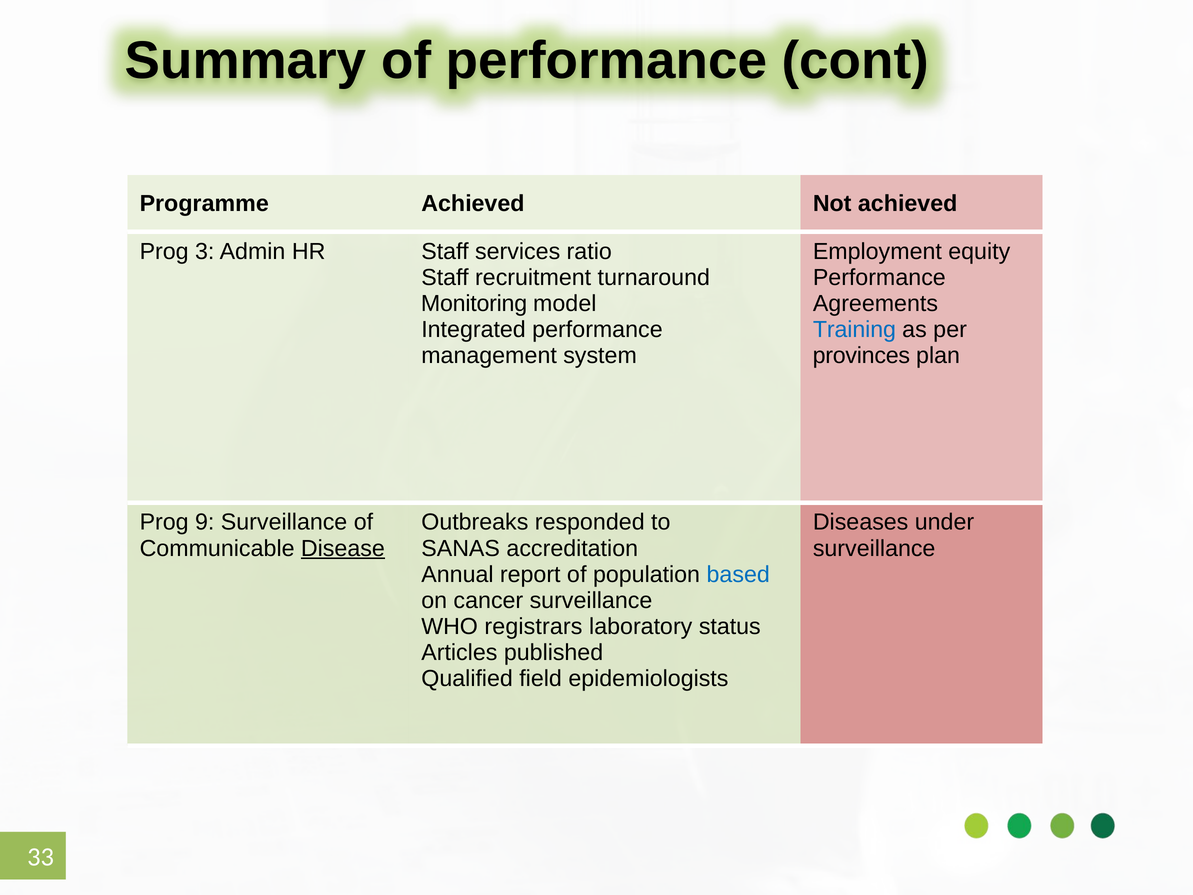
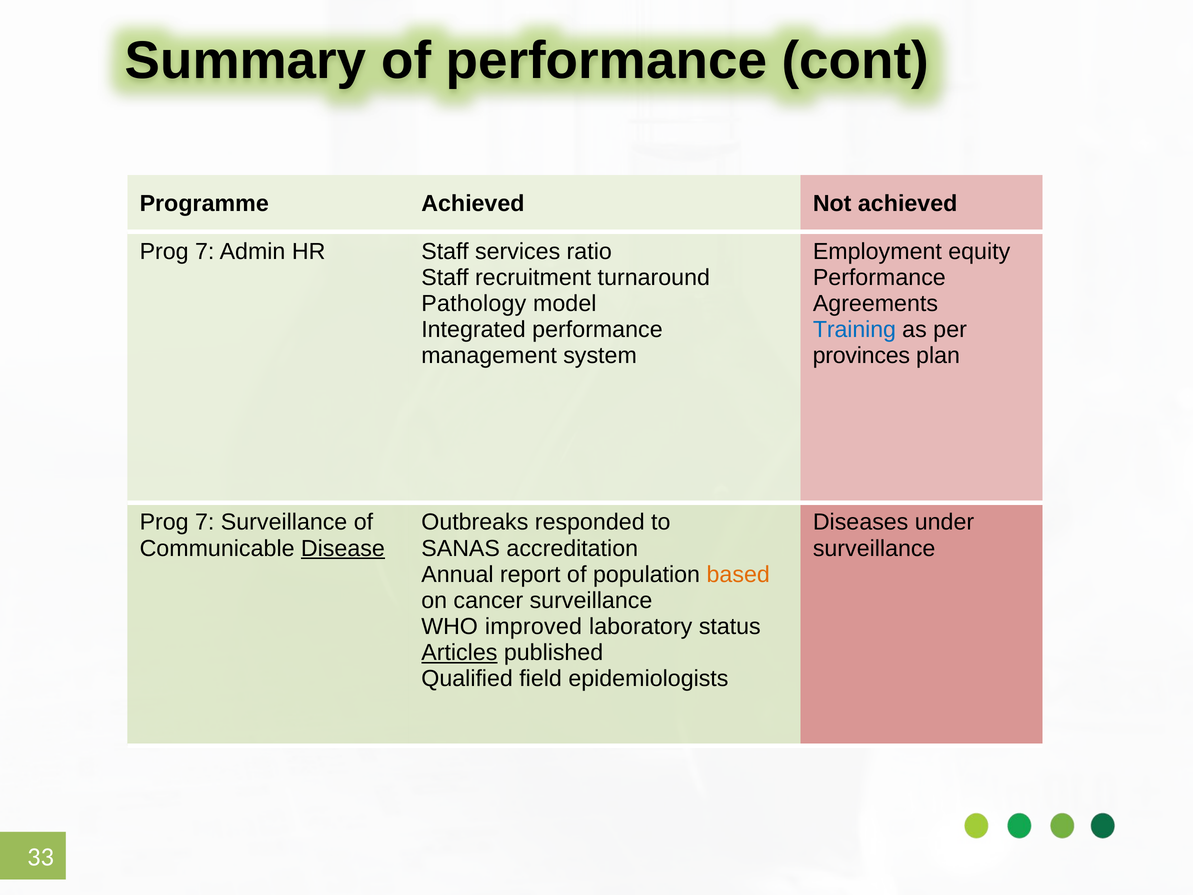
3 at (205, 251): 3 -> 7
Monitoring: Monitoring -> Pathology
9 at (205, 522): 9 -> 7
based colour: blue -> orange
registrars: registrars -> improved
Articles underline: none -> present
